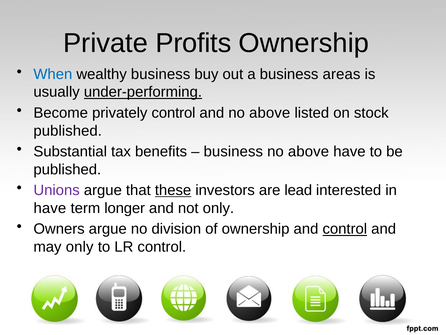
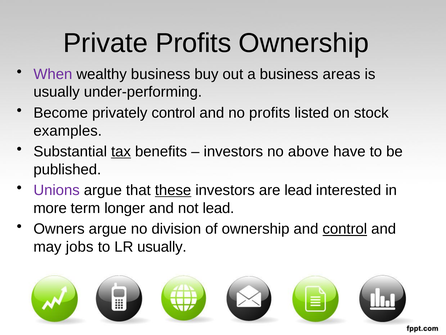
When colour: blue -> purple
under-performing underline: present -> none
and no above: above -> profits
published at (68, 131): published -> examples
tax underline: none -> present
business at (233, 151): business -> investors
have at (50, 208): have -> more
not only: only -> lead
may only: only -> jobs
LR control: control -> usually
